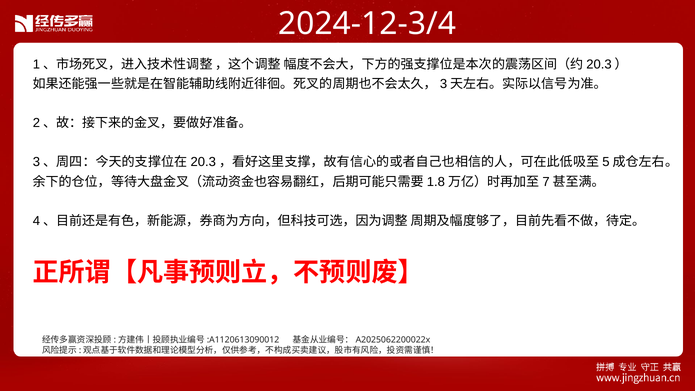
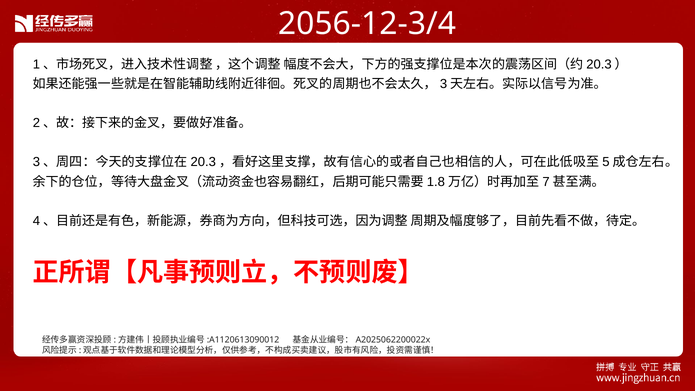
2024-12-3/4: 2024-12-3/4 -> 2056-12-3/4
